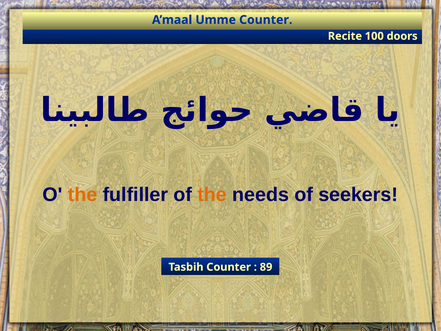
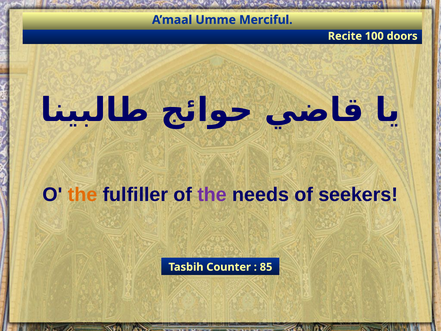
Umme Counter: Counter -> Merciful
the at (212, 195) colour: orange -> purple
89: 89 -> 85
